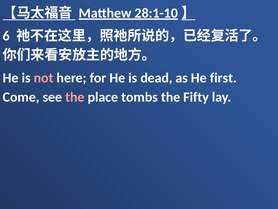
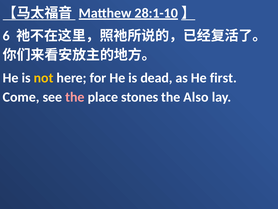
not colour: pink -> yellow
tombs: tombs -> stones
Fifty: Fifty -> Also
